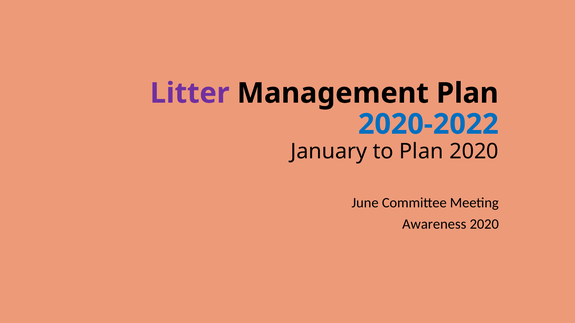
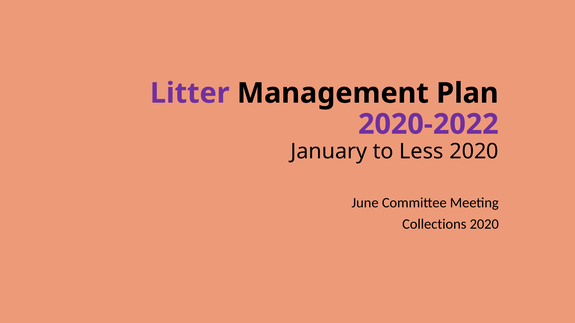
2020-2022 colour: blue -> purple
to Plan: Plan -> Less
Awareness: Awareness -> Collections
